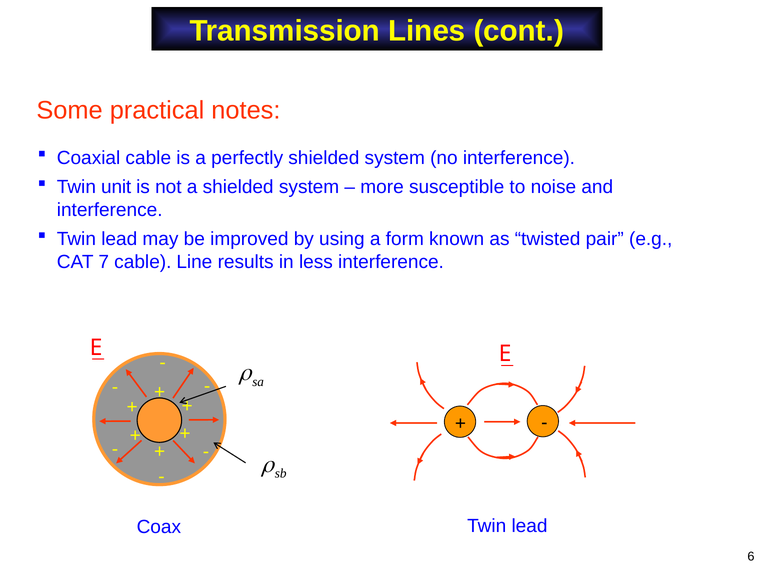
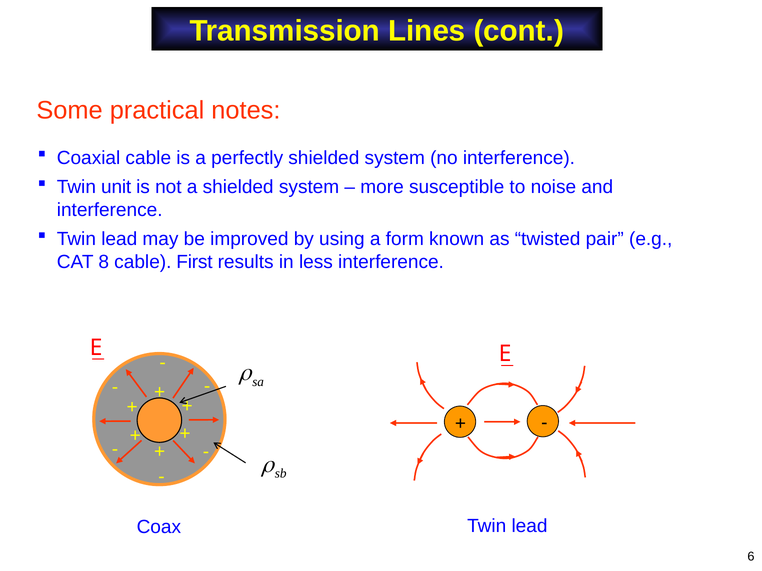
7: 7 -> 8
Line: Line -> First
